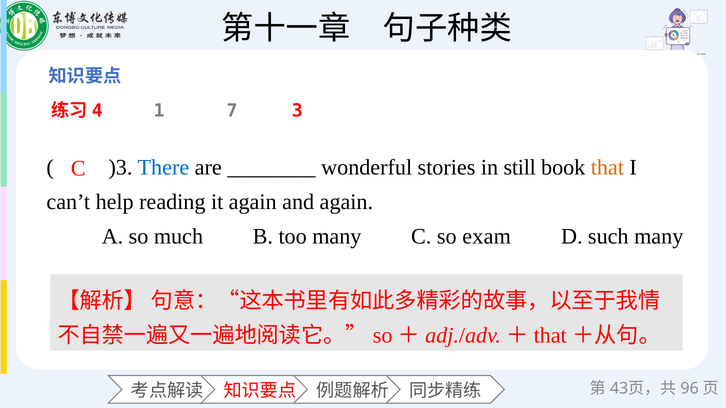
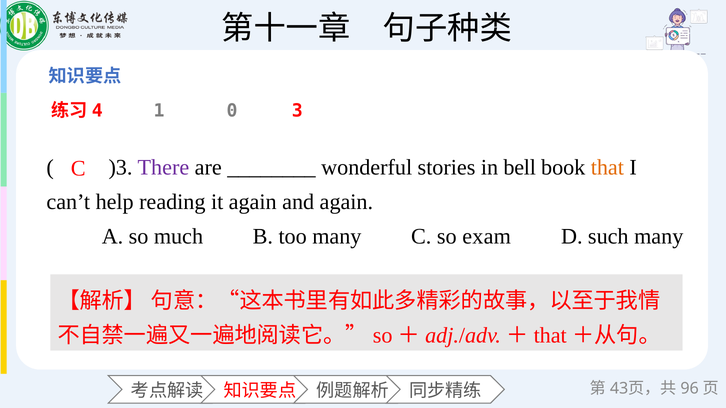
7: 7 -> 0
There colour: blue -> purple
still: still -> bell
